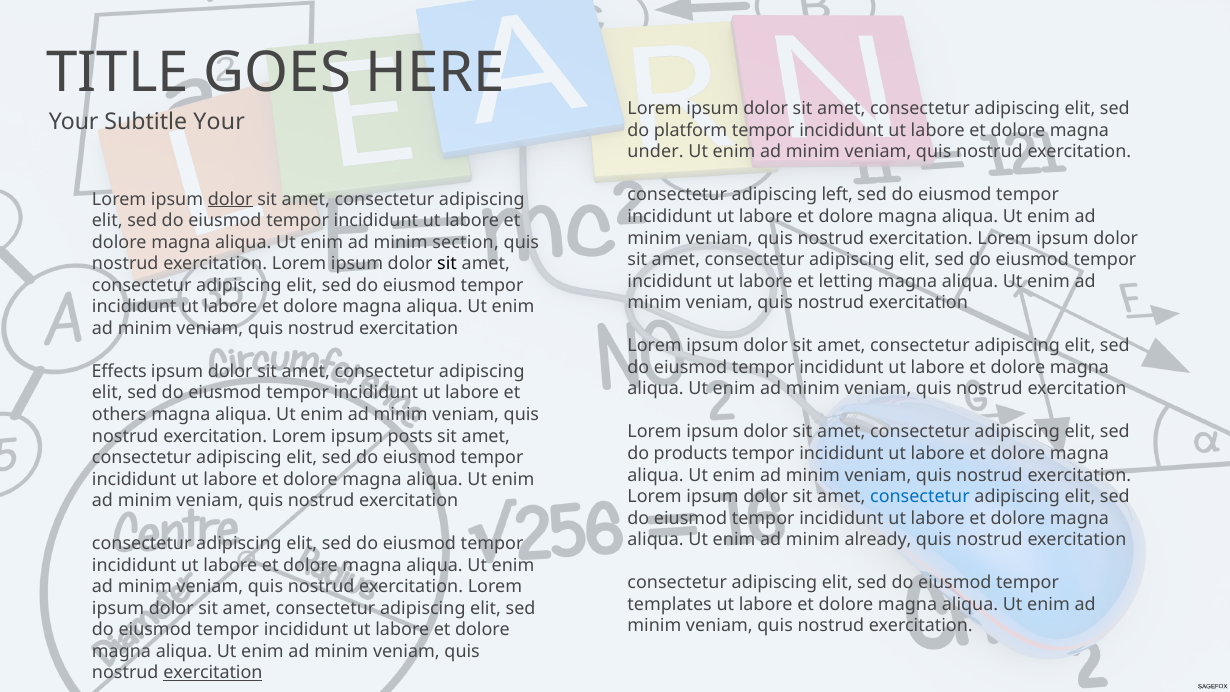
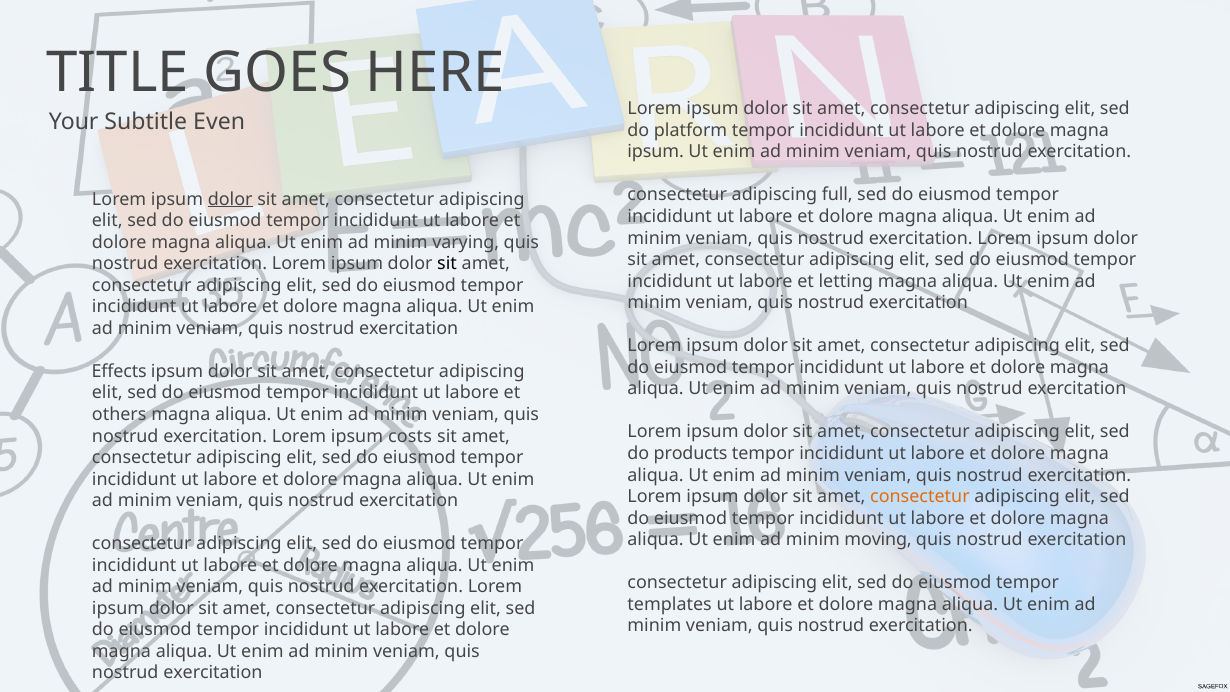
Subtitle Your: Your -> Even
under at (656, 152): under -> ipsum
left: left -> full
section: section -> varying
posts: posts -> costs
consectetur at (920, 497) colour: blue -> orange
already: already -> moving
exercitation at (213, 673) underline: present -> none
